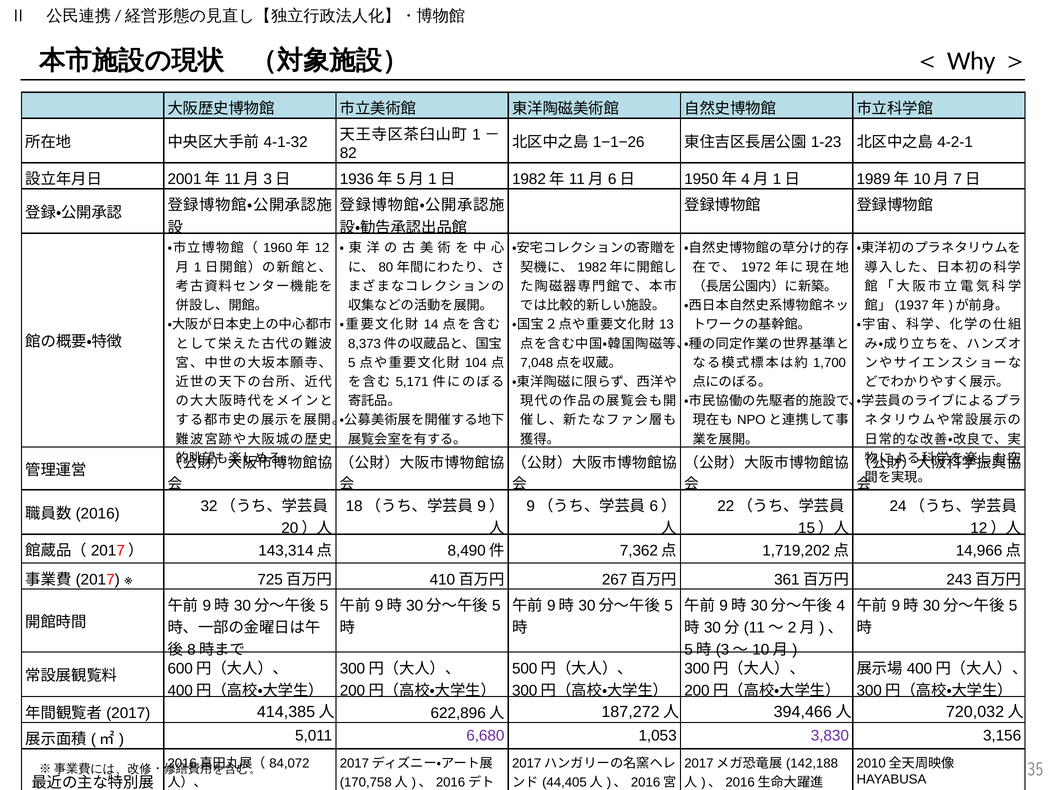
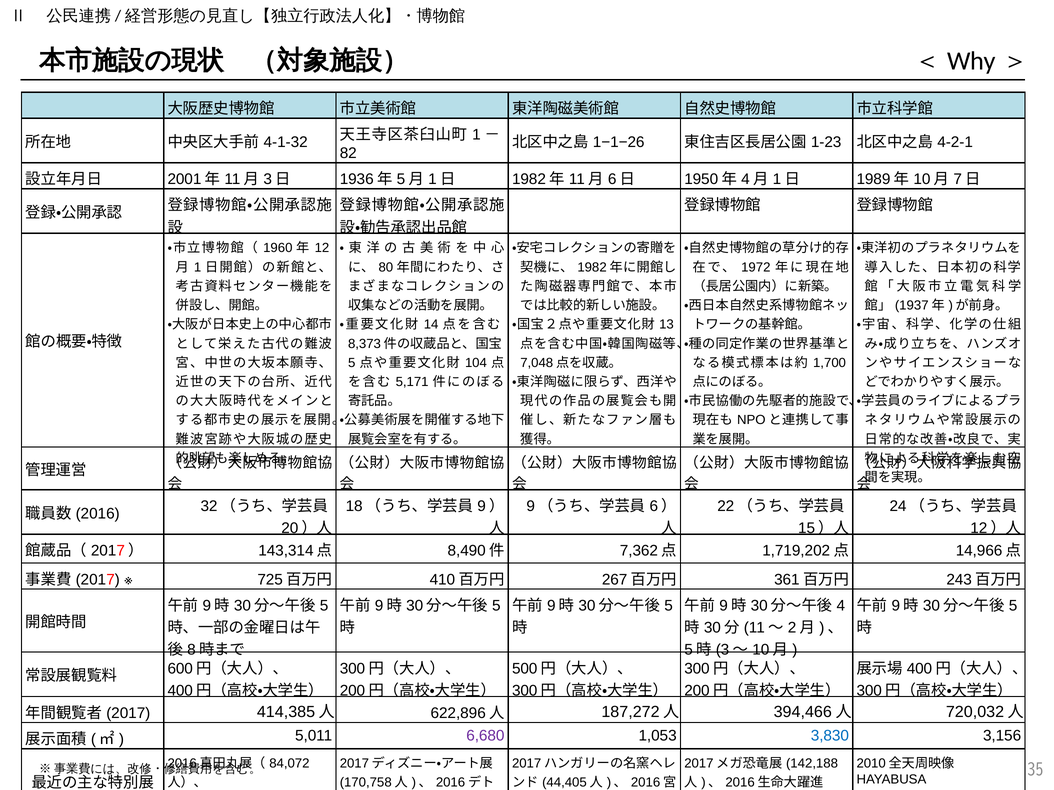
3,830 colour: purple -> blue
